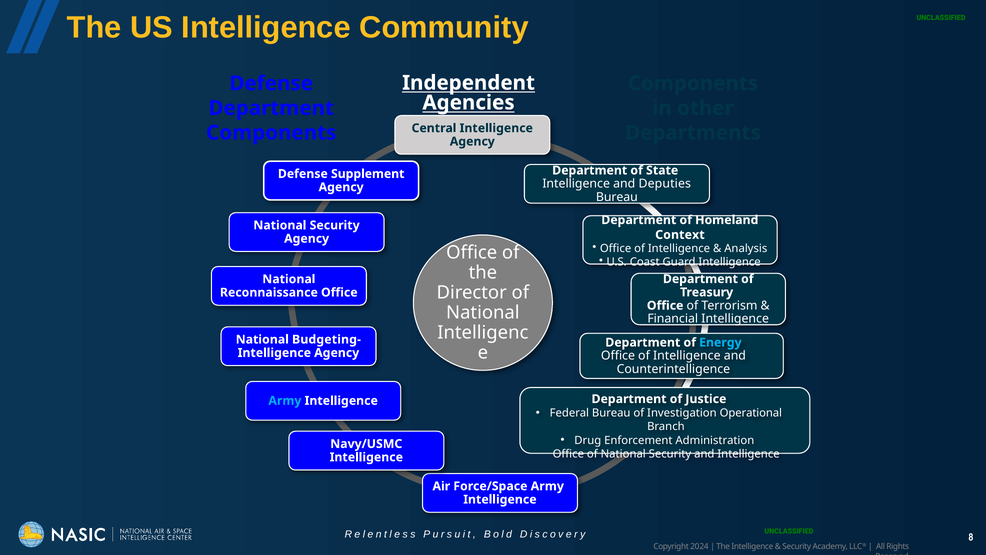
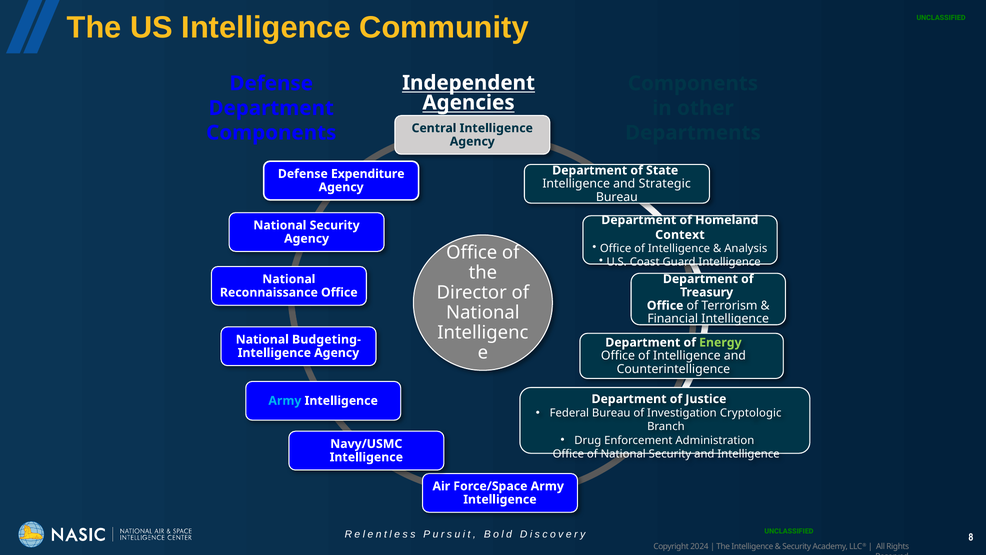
Supplement: Supplement -> Expenditure
Deputies: Deputies -> Strategic
Energy colour: light blue -> light green
Operational: Operational -> Cryptologic
